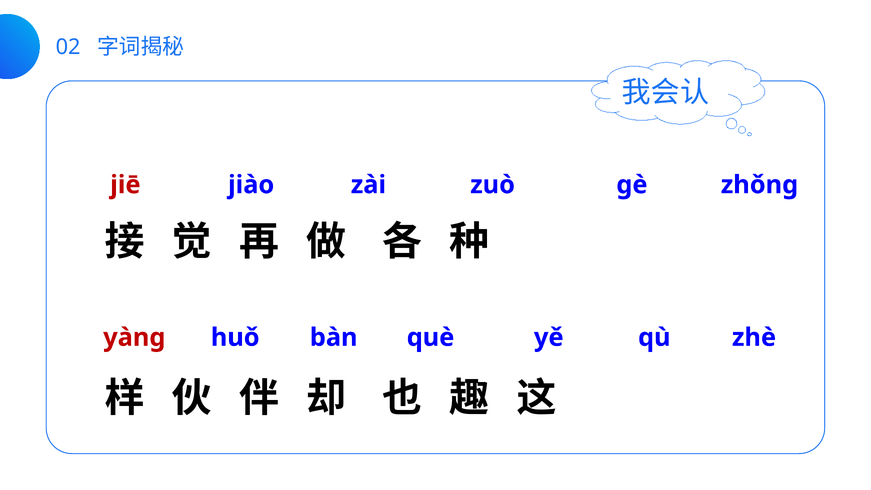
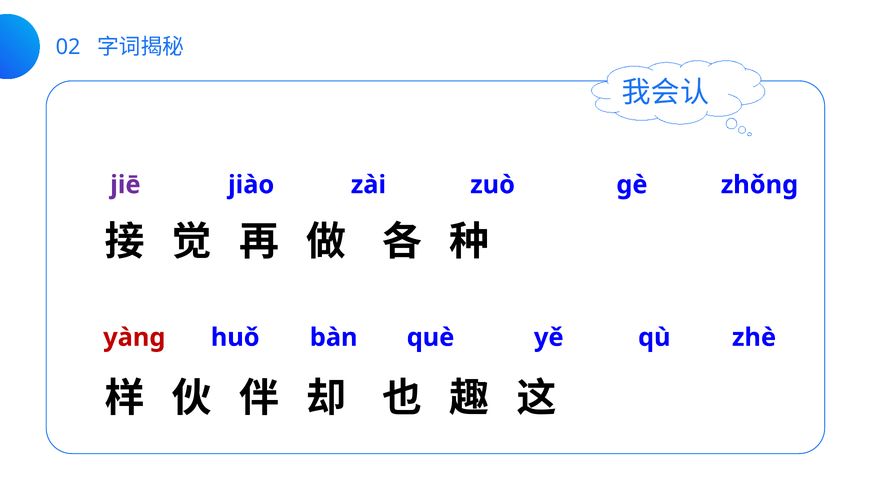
jiē colour: red -> purple
